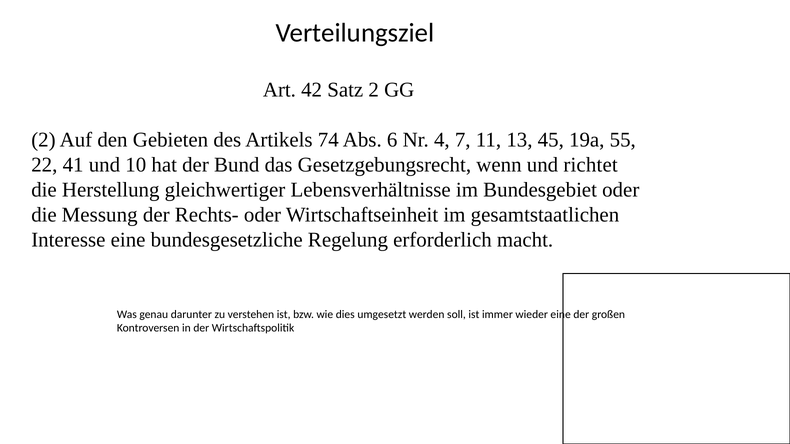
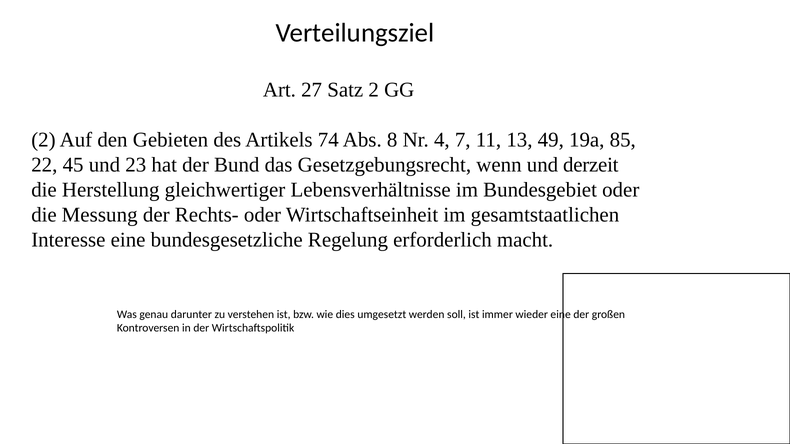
42: 42 -> 27
6: 6 -> 8
45: 45 -> 49
55: 55 -> 85
41: 41 -> 45
10: 10 -> 23
richtet: richtet -> derzeit
